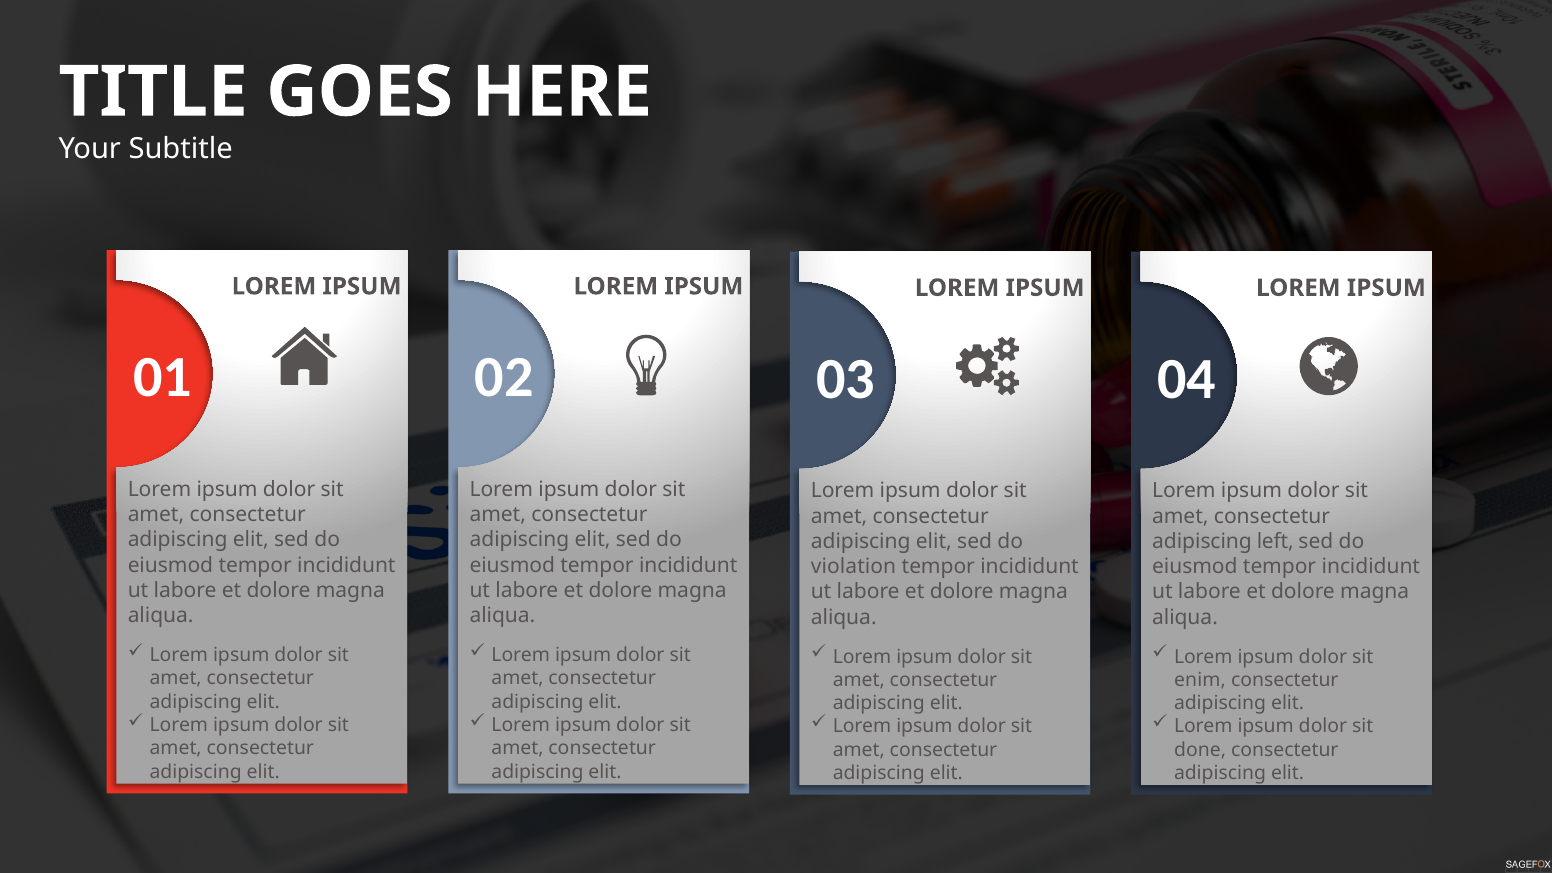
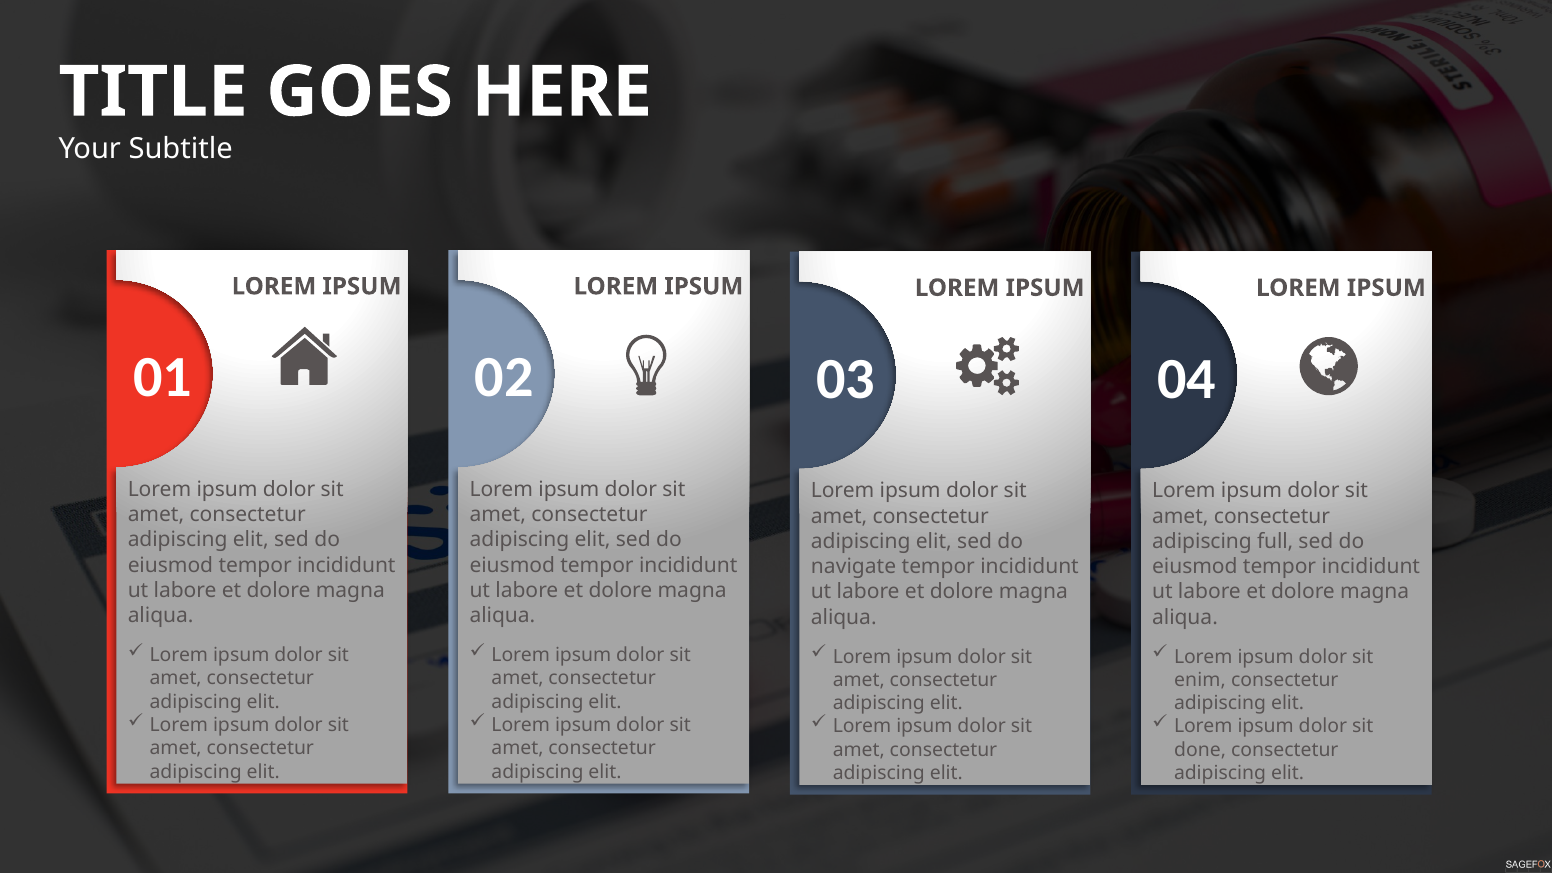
left: left -> full
violation: violation -> navigate
